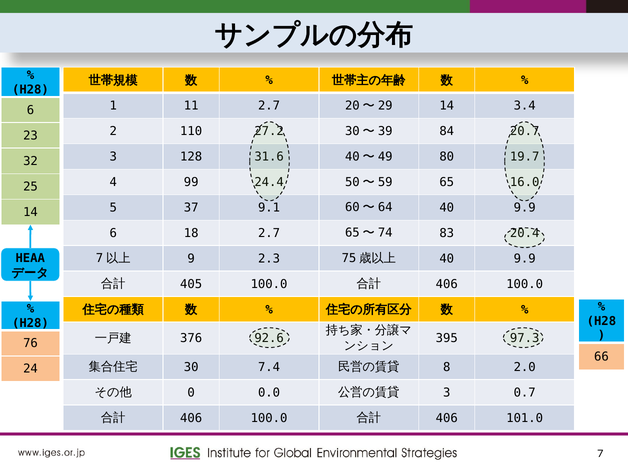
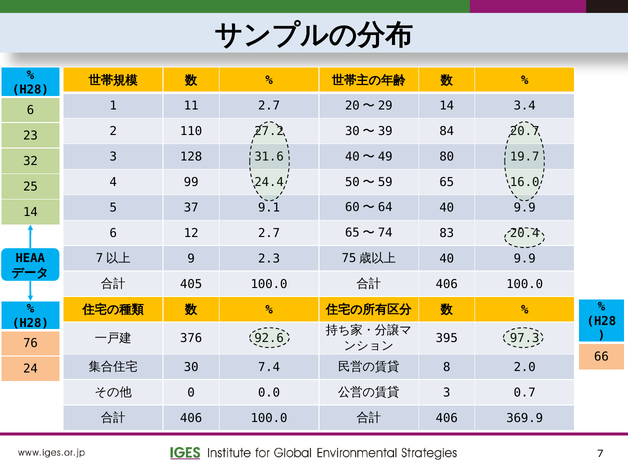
18: 18 -> 12
101.0: 101.0 -> 369.9
